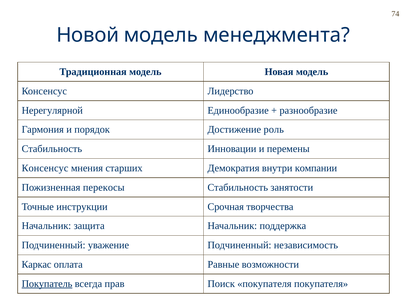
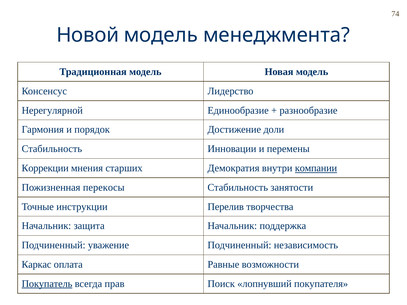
роль: роль -> доли
Консенсус at (45, 168): Консенсус -> Коррекции
компании underline: none -> present
Срочная: Срочная -> Перелив
Поиск покупателя: покупателя -> лопнувший
